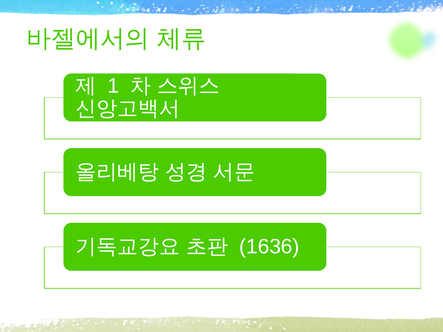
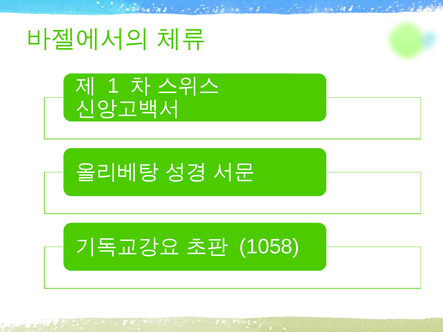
1636: 1636 -> 1058
